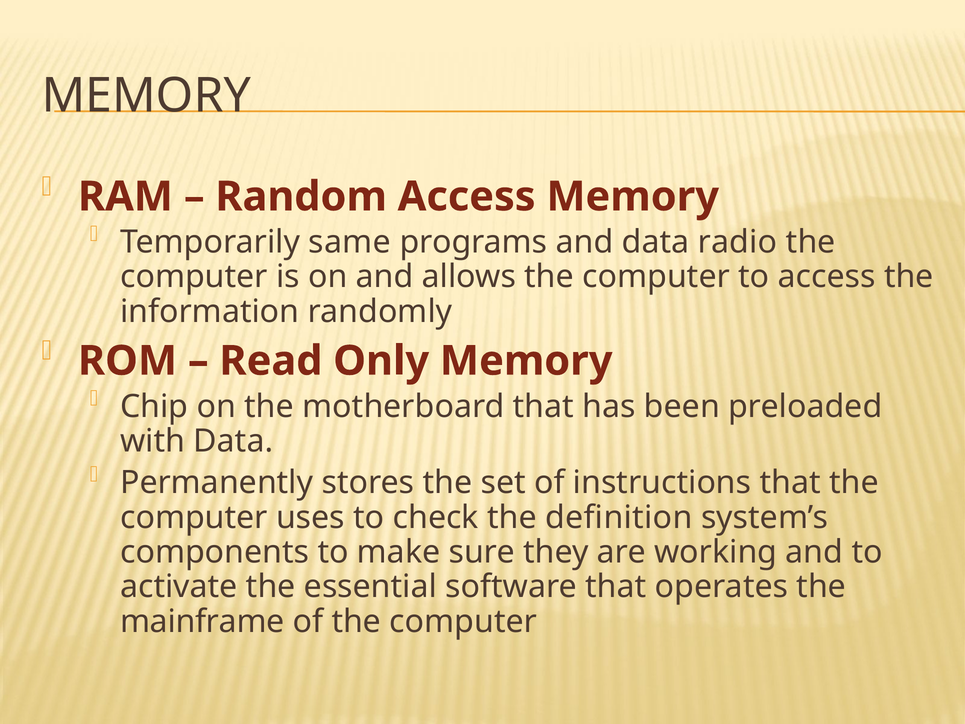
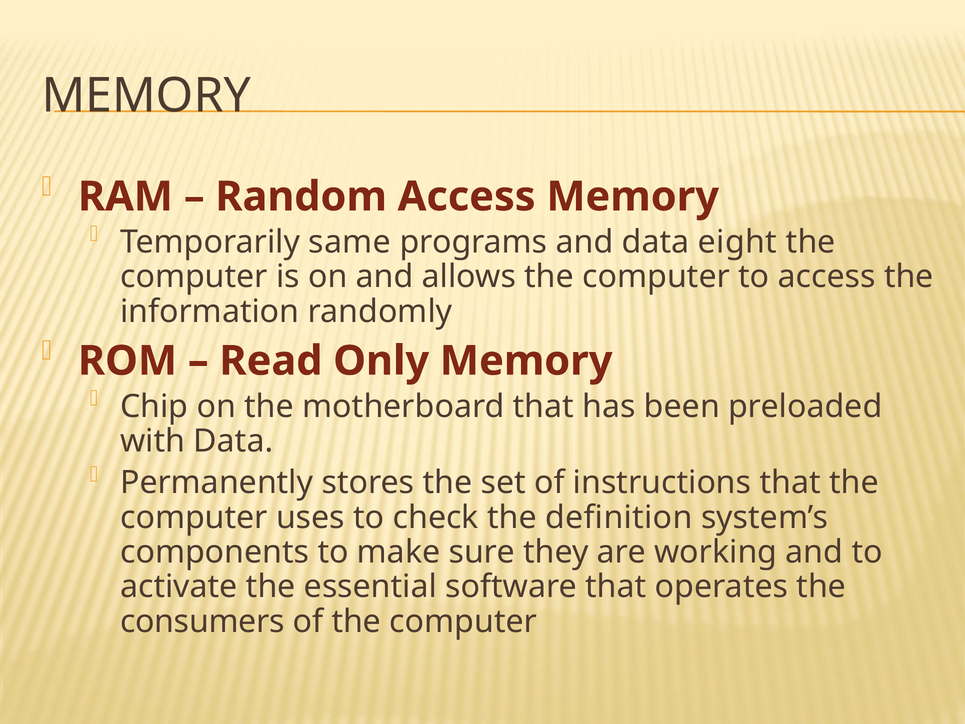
radio: radio -> eight
mainframe: mainframe -> consumers
